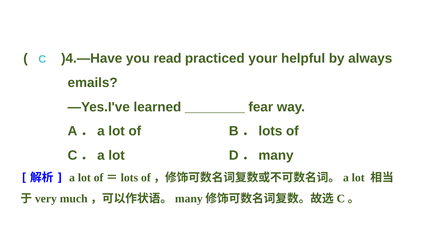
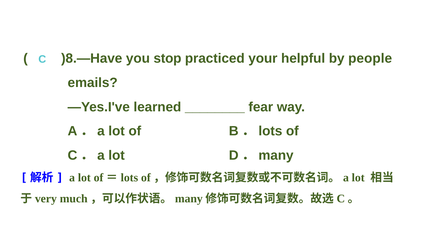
)4.—Have: )4.—Have -> )8.—Have
read: read -> stop
always: always -> people
